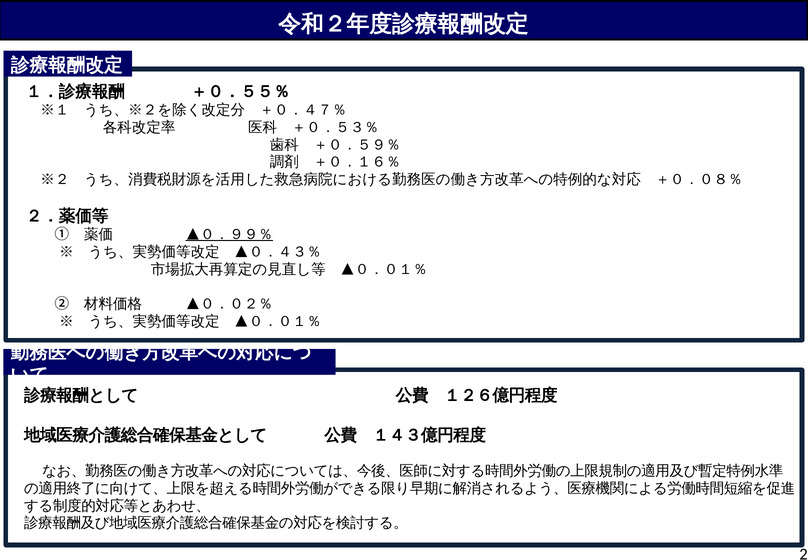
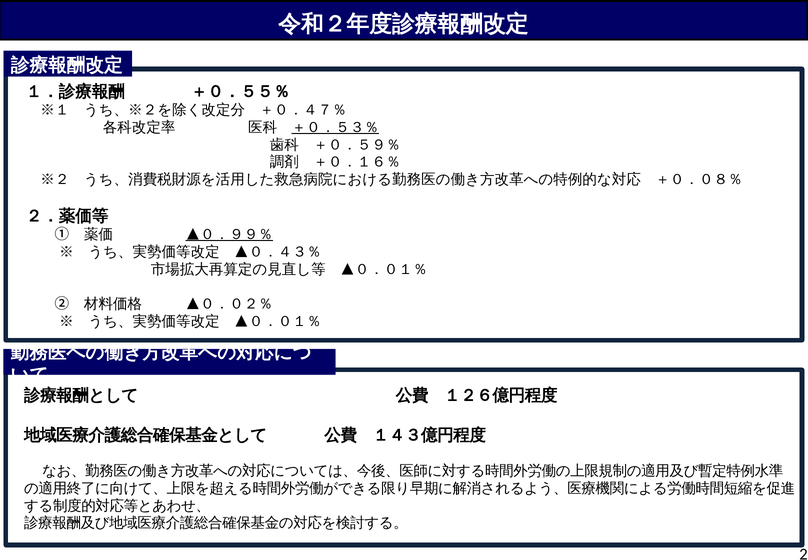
＋０．５３％ underline: none -> present
